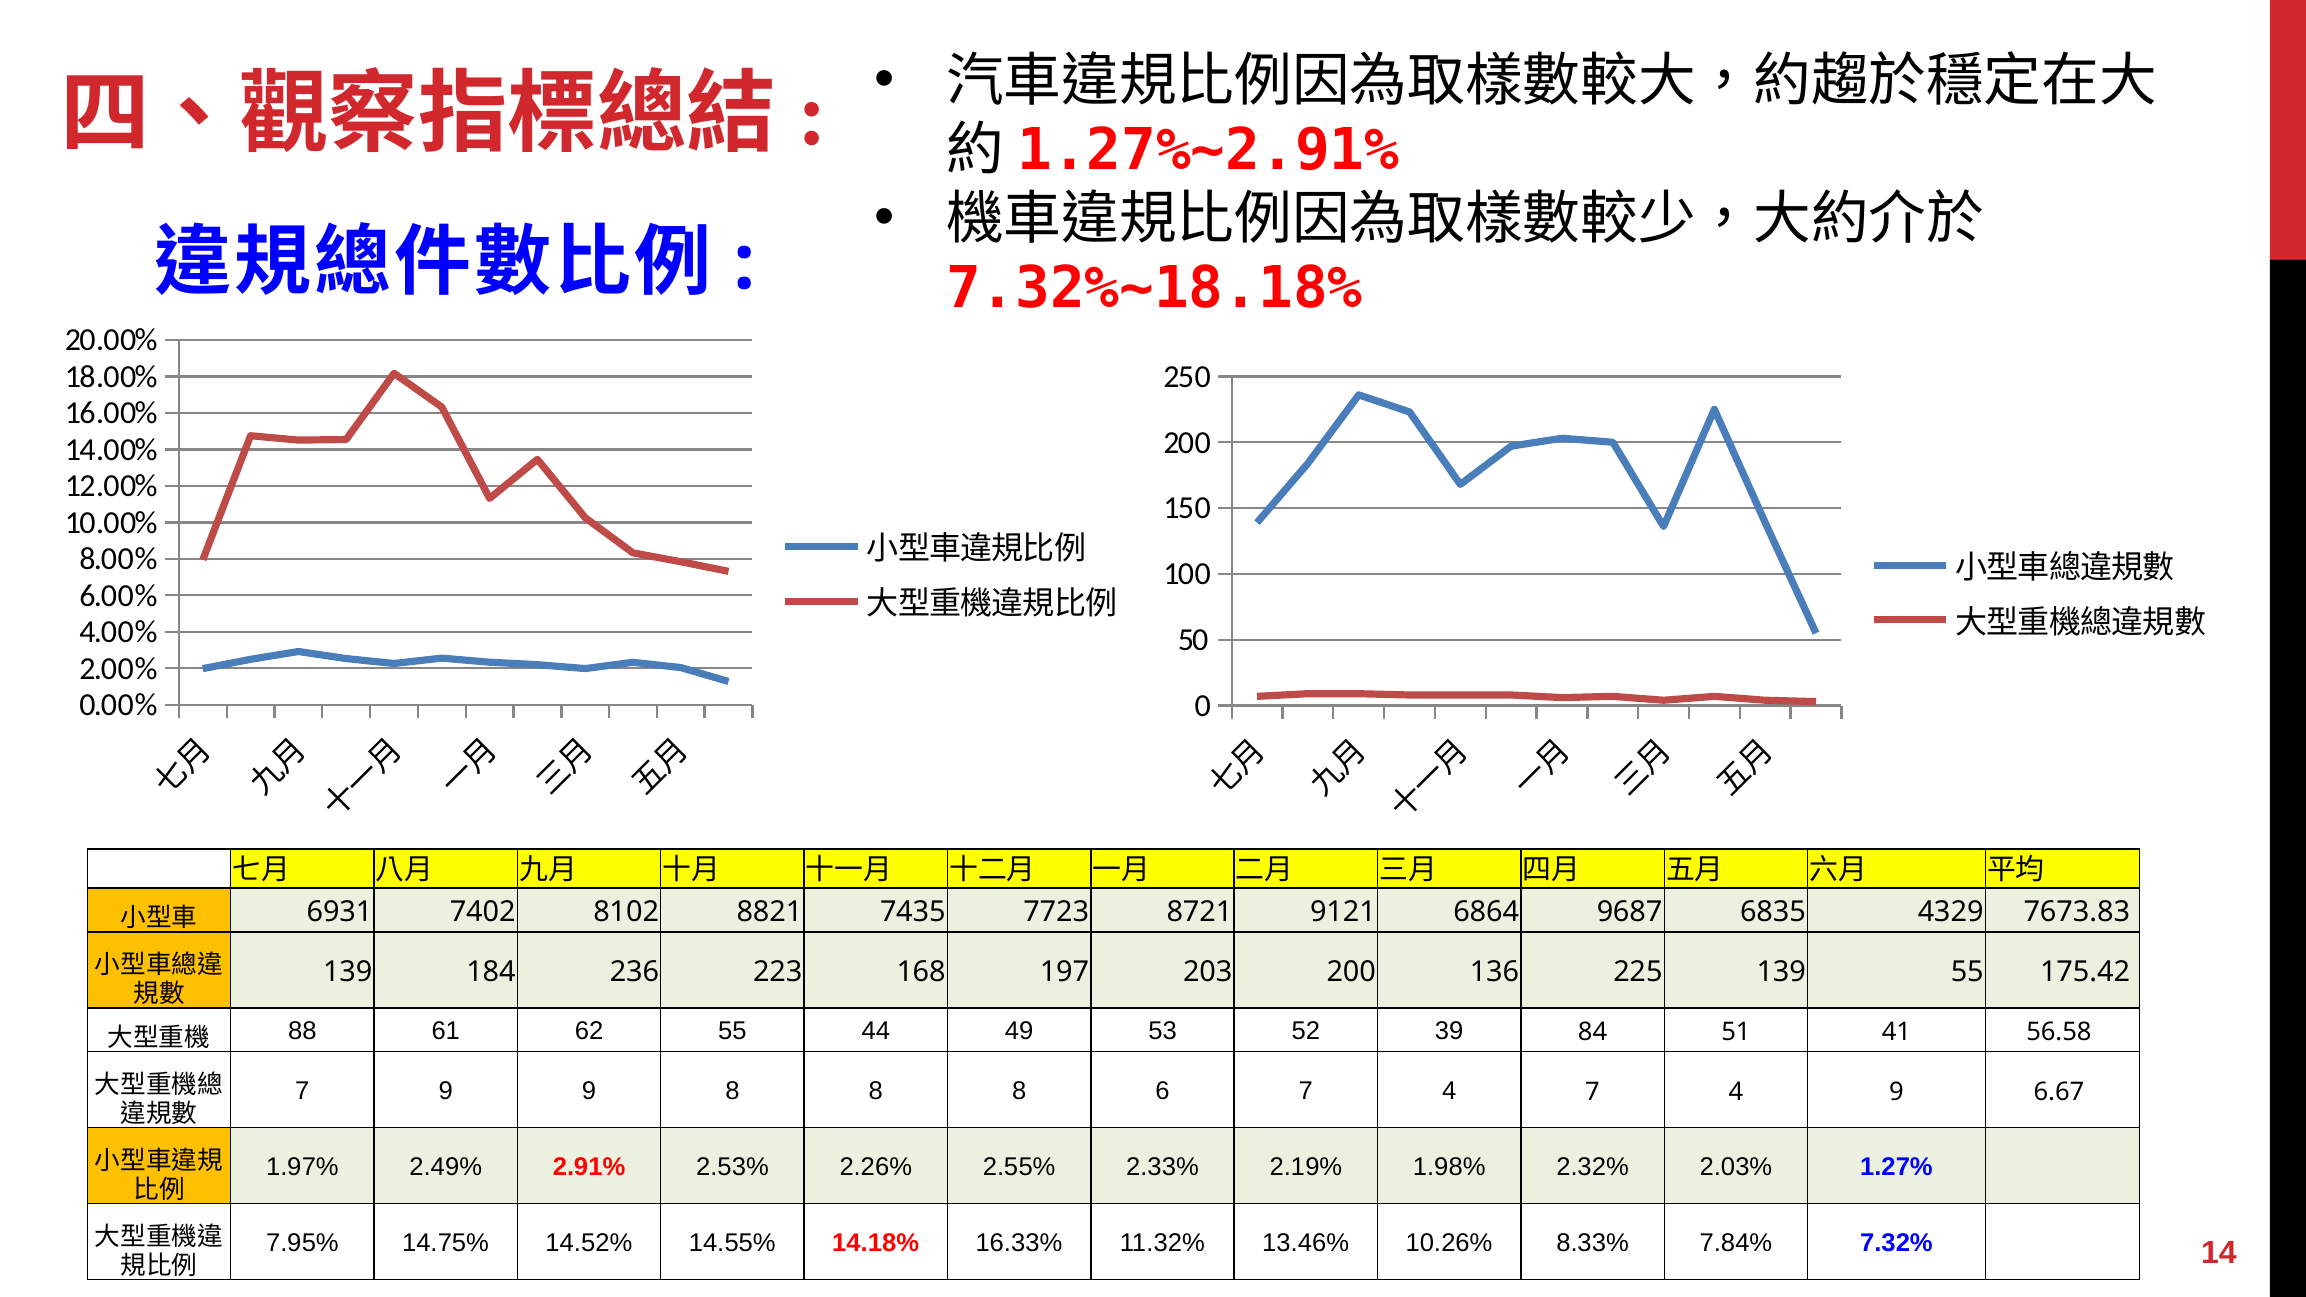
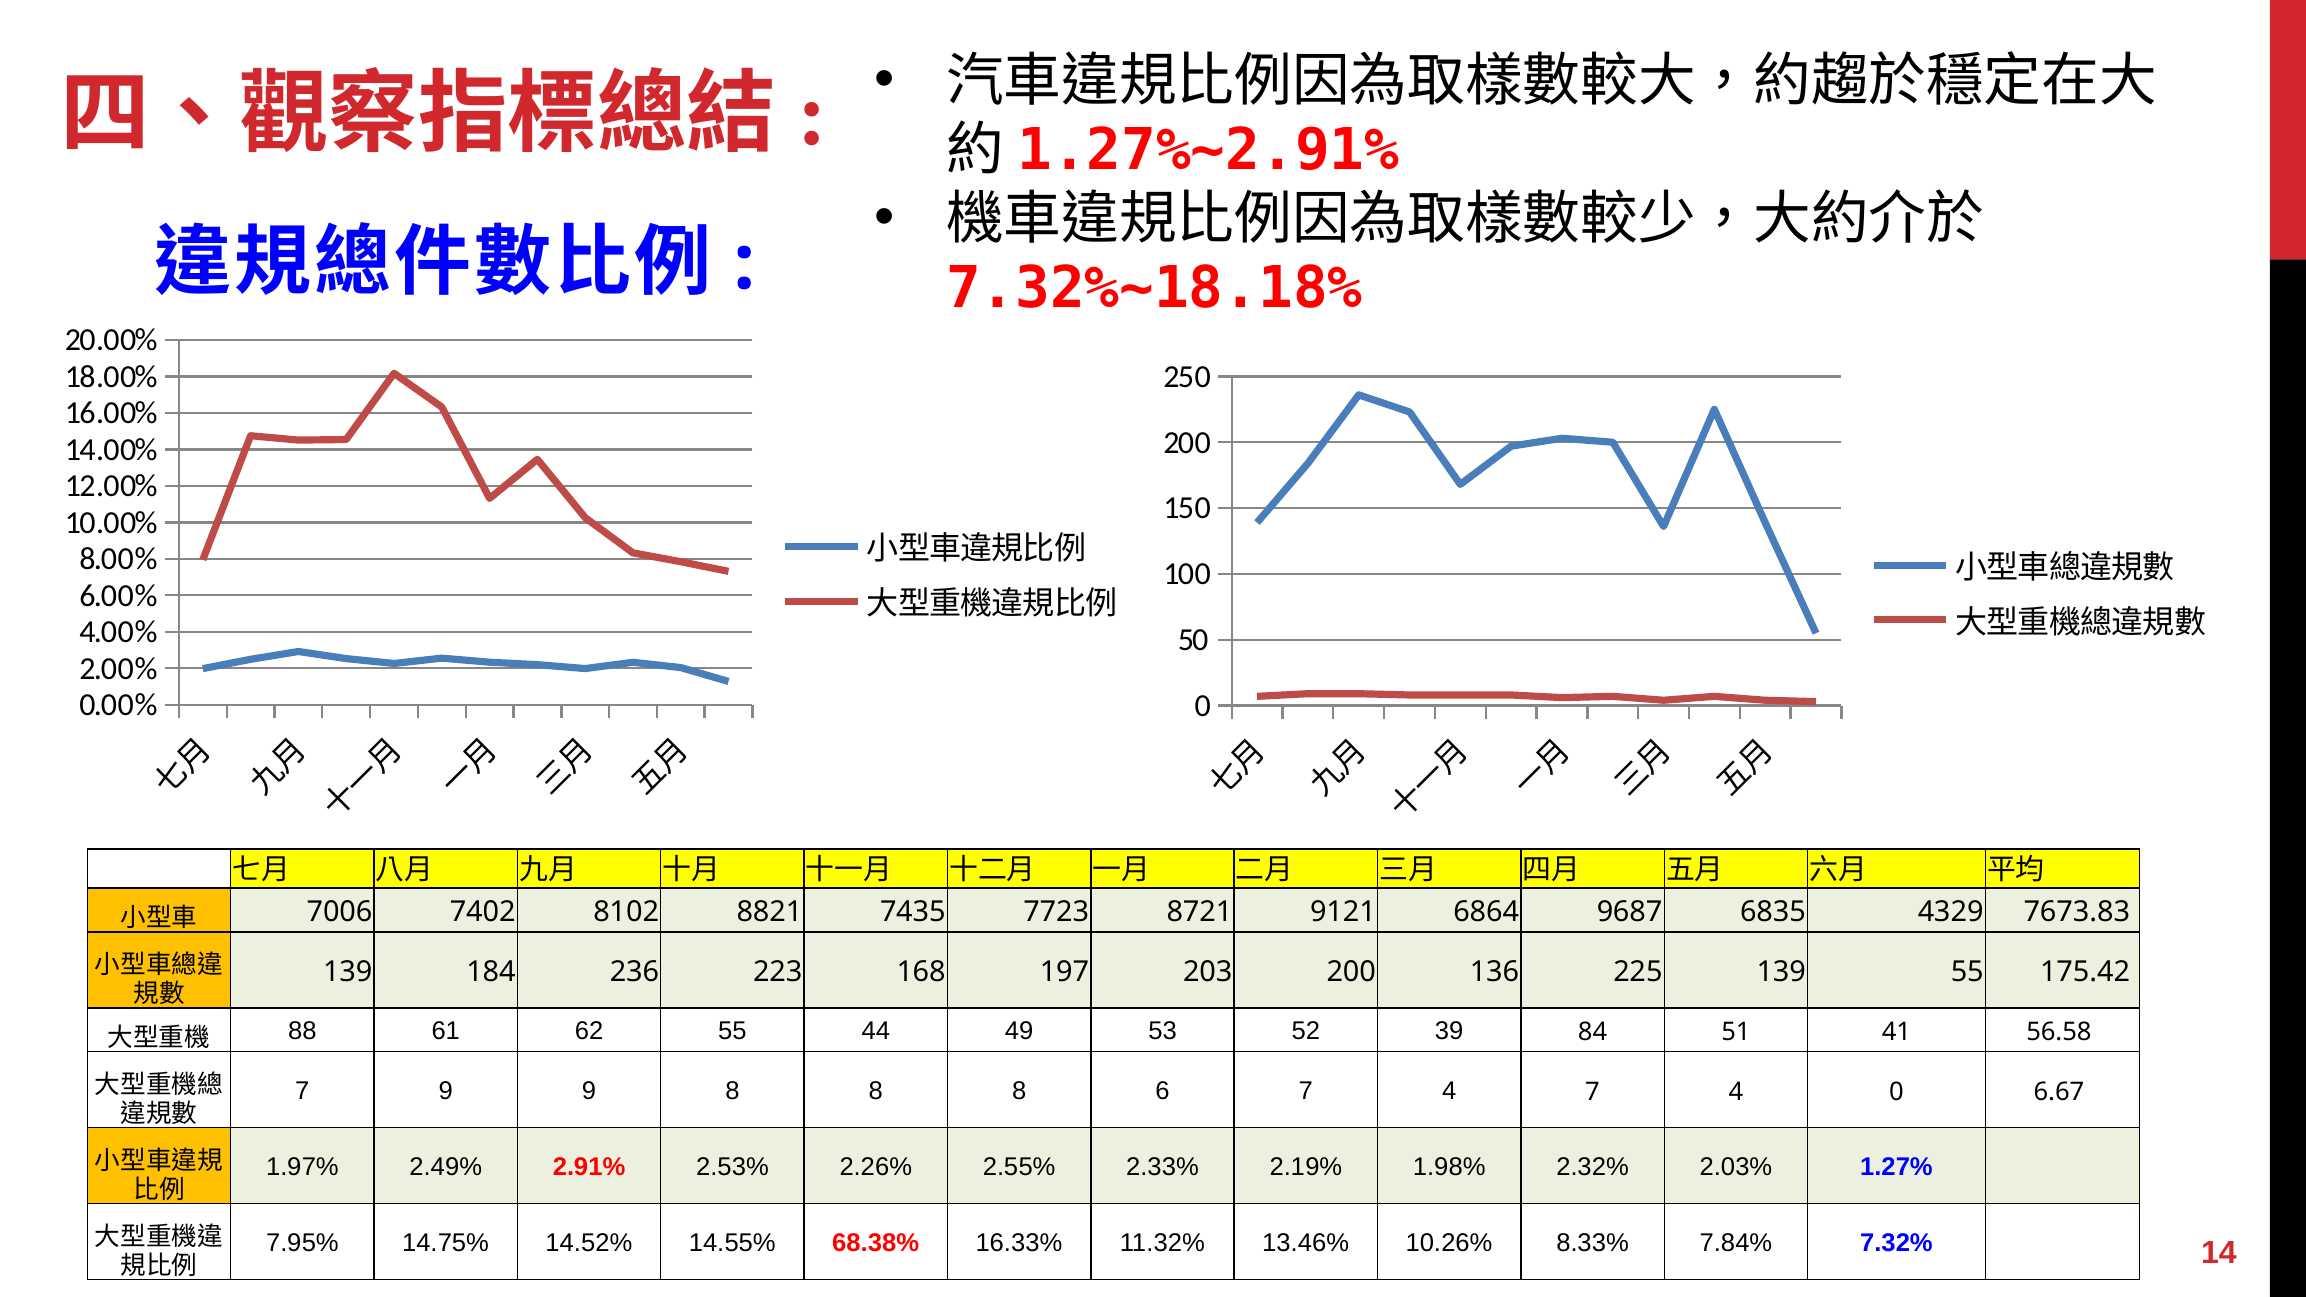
6931: 6931 -> 7006
4 9: 9 -> 0
14.18%: 14.18% -> 68.38%
